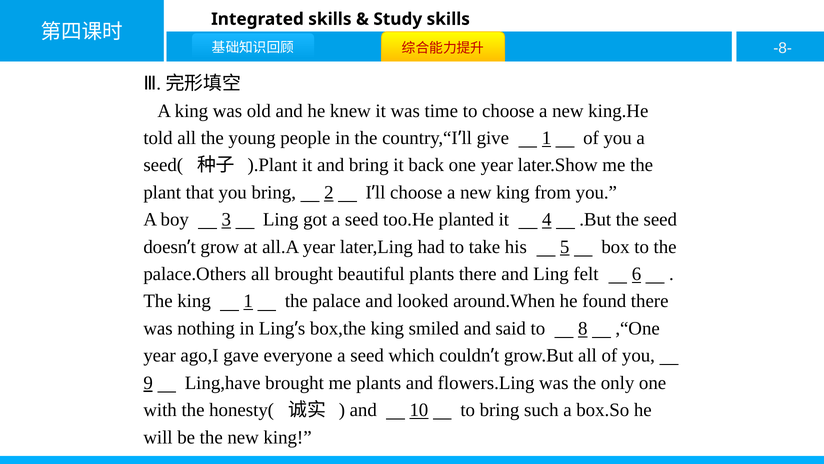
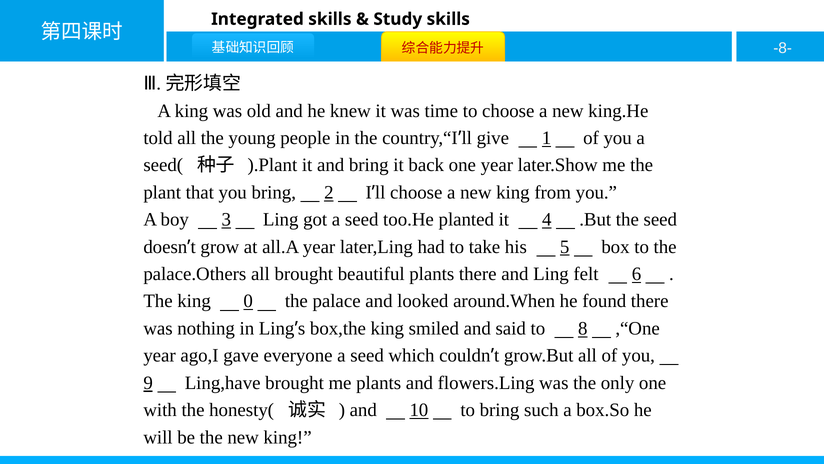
king 1: 1 -> 0
